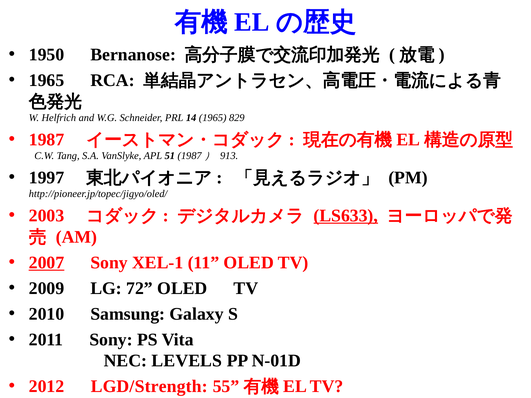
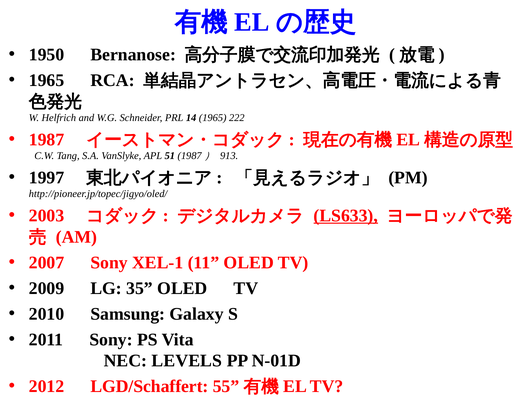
829: 829 -> 222
2007 underline: present -> none
72: 72 -> 35
LGD/Strength: LGD/Strength -> LGD/Schaffert
